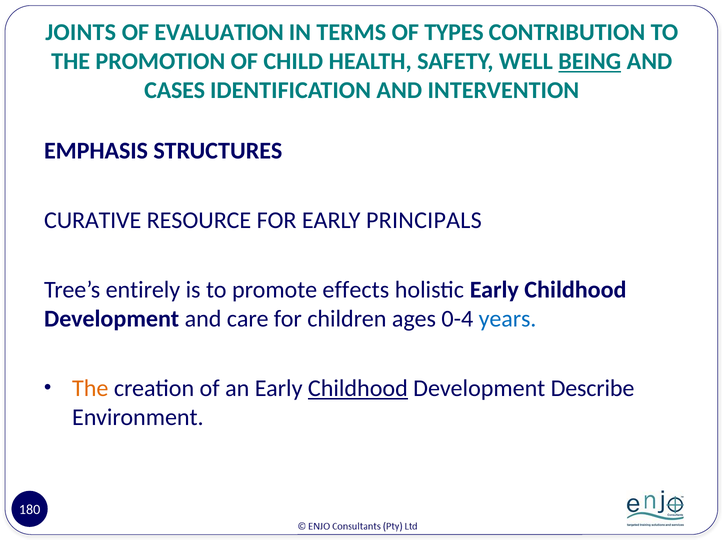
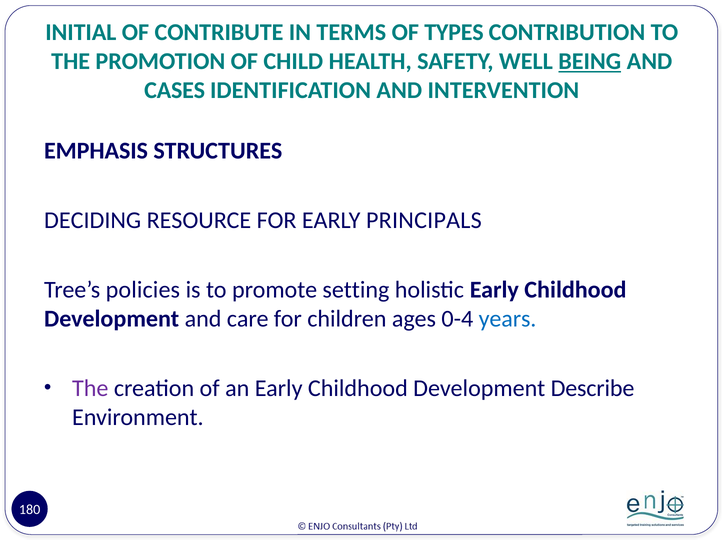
JOINTS: JOINTS -> INITIAL
EVALUATION: EVALUATION -> CONTRIBUTE
CURATIVE: CURATIVE -> DECIDING
entirely: entirely -> policies
effects: effects -> setting
The at (90, 389) colour: orange -> purple
Childhood at (358, 389) underline: present -> none
